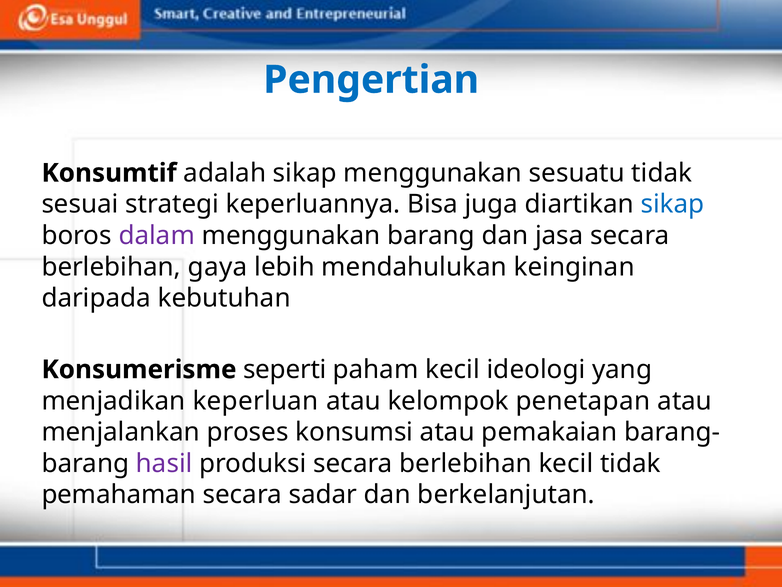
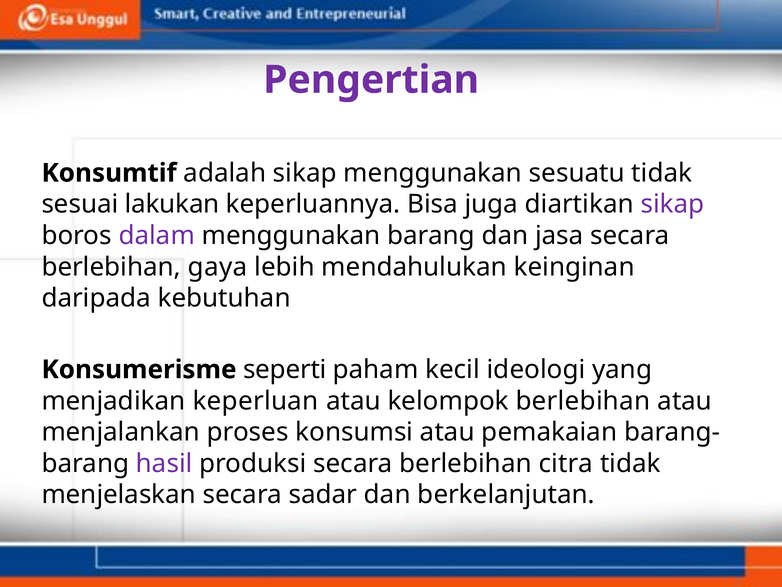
Pengertian colour: blue -> purple
strategi: strategi -> lakukan
sikap at (672, 204) colour: blue -> purple
kelompok penetapan: penetapan -> berlebihan
berlebihan kecil: kecil -> citra
pemahaman: pemahaman -> menjelaskan
